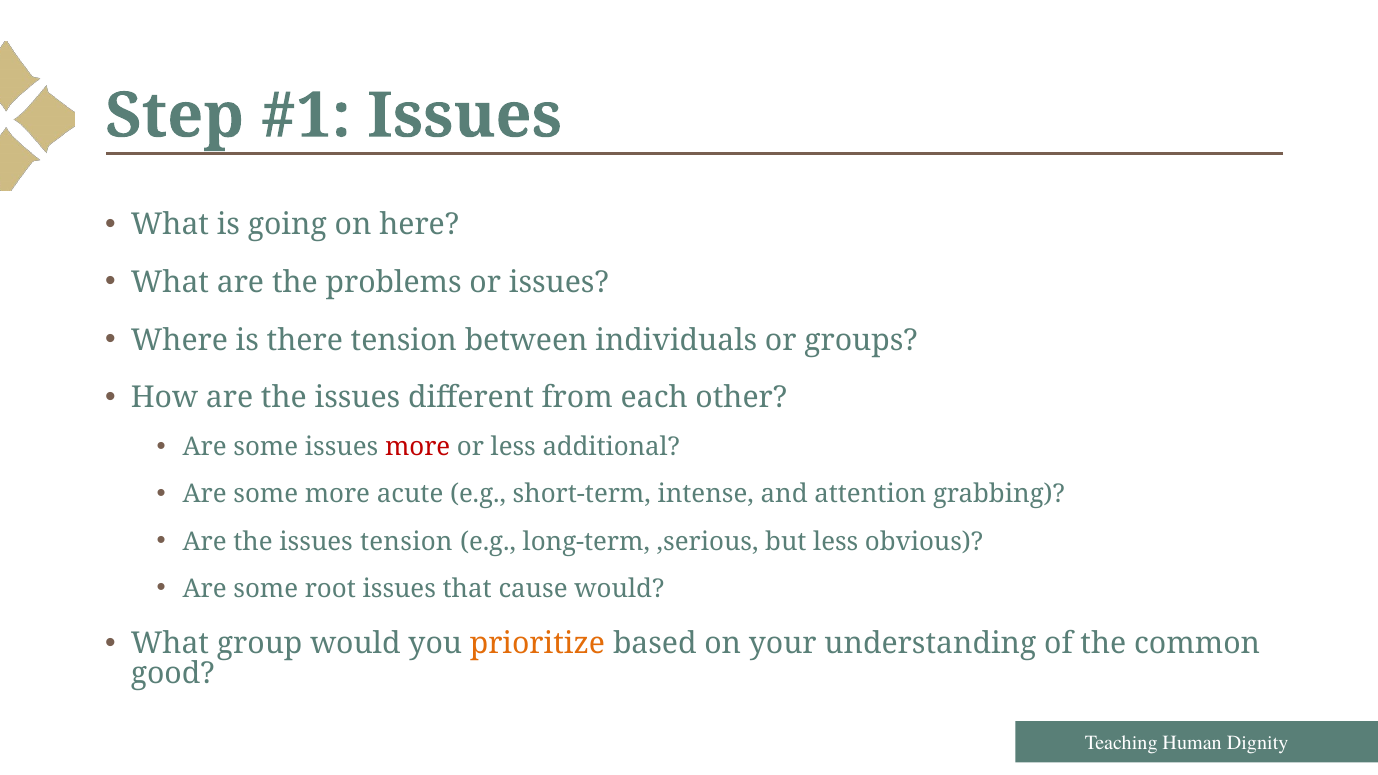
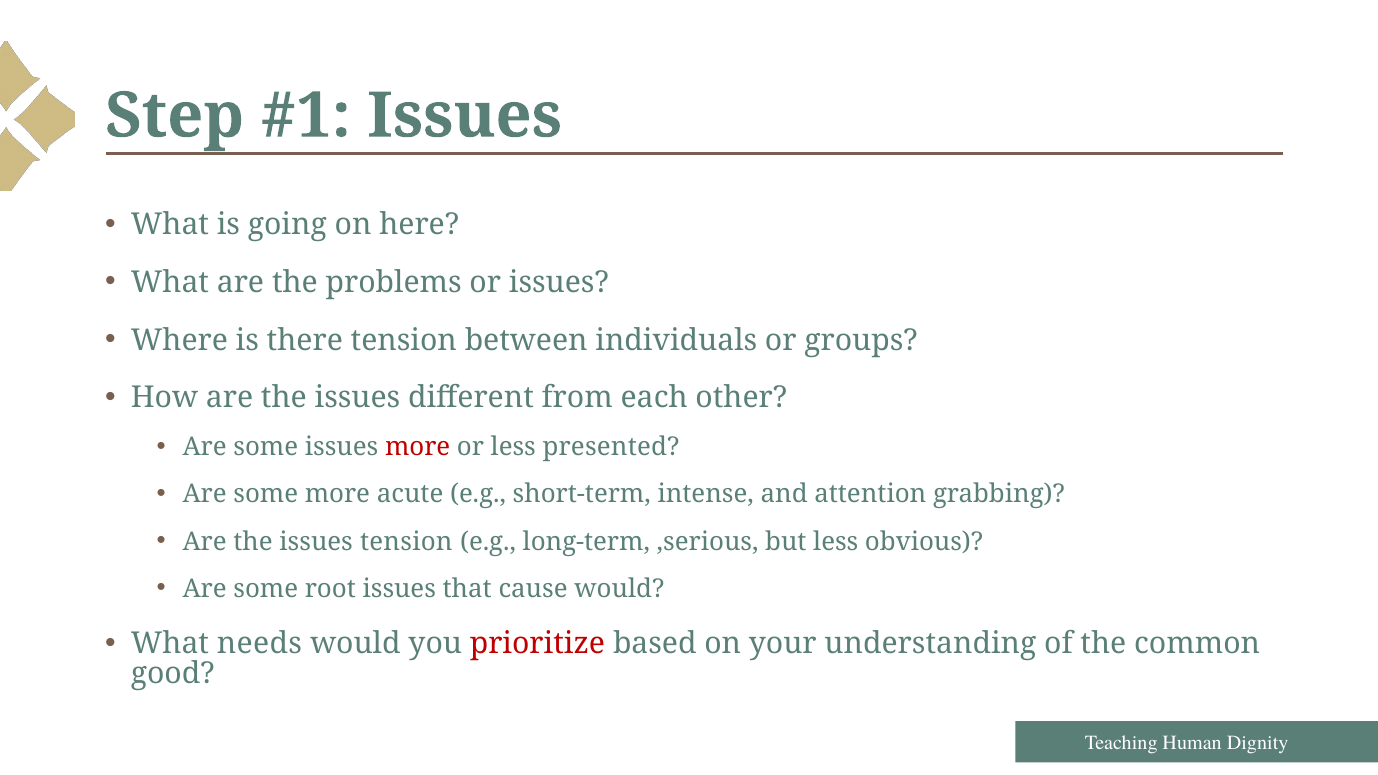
additional: additional -> presented
group: group -> needs
prioritize colour: orange -> red
